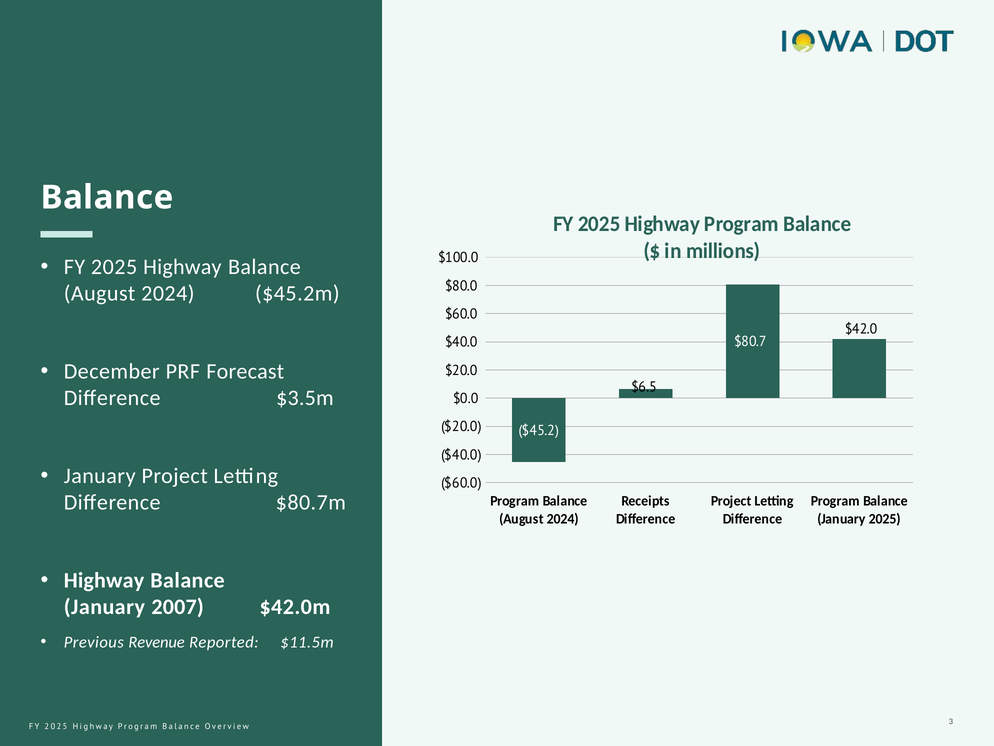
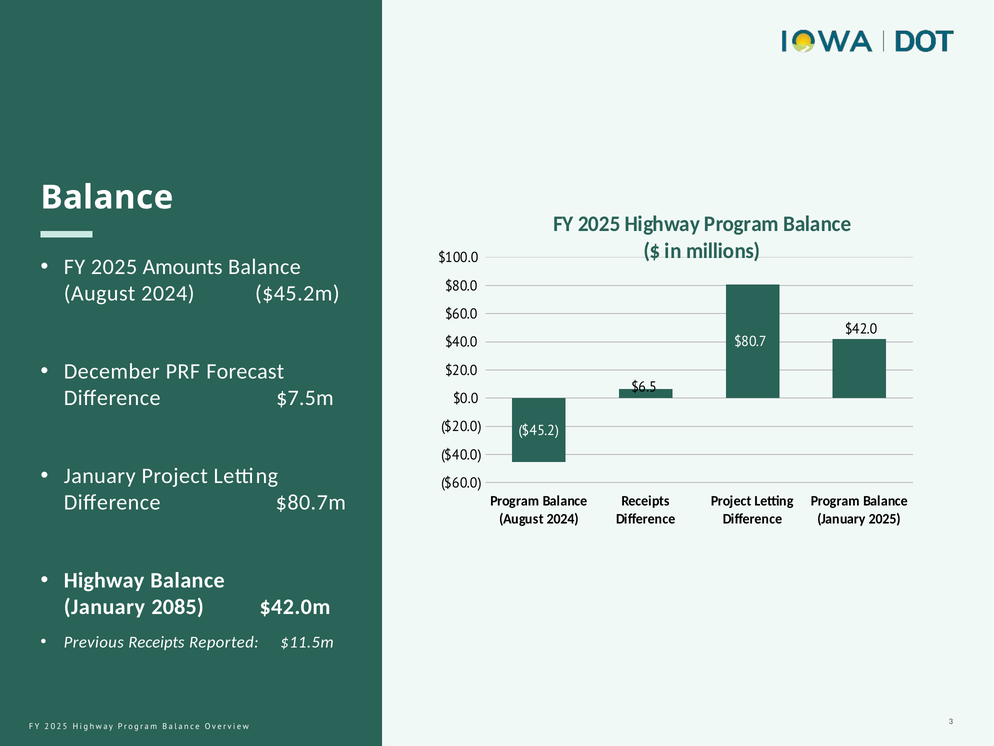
Highway at (182, 267): Highway -> Amounts
$3.5m: $3.5m -> $7.5m
2007: 2007 -> 2085
Previous Revenue: Revenue -> Receipts
